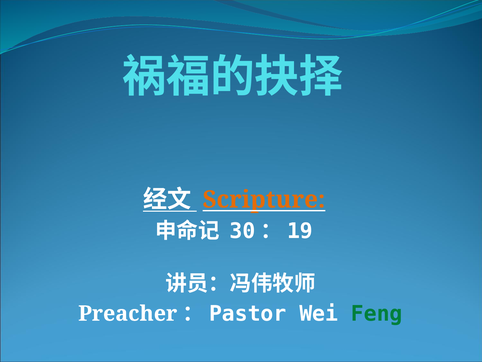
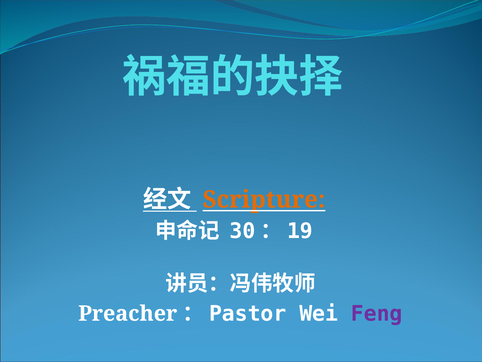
Feng colour: green -> purple
